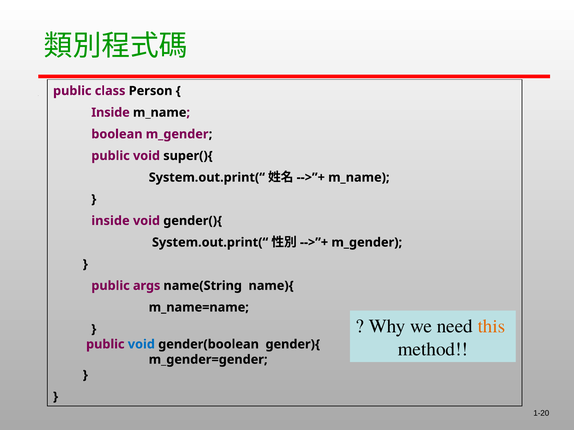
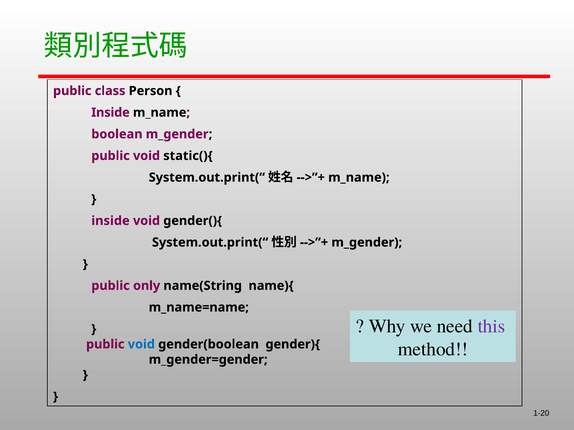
super(){: super(){ -> static(){
args: args -> only
this colour: orange -> purple
